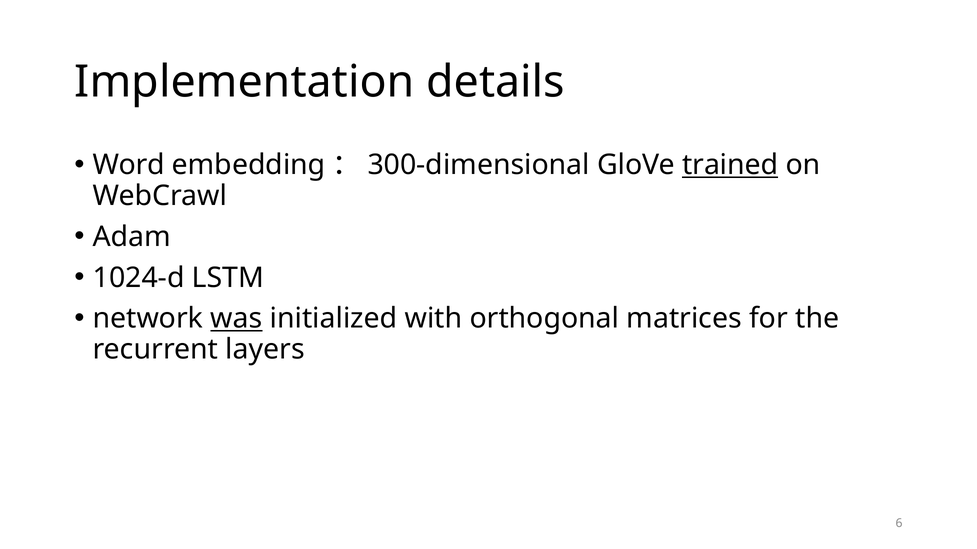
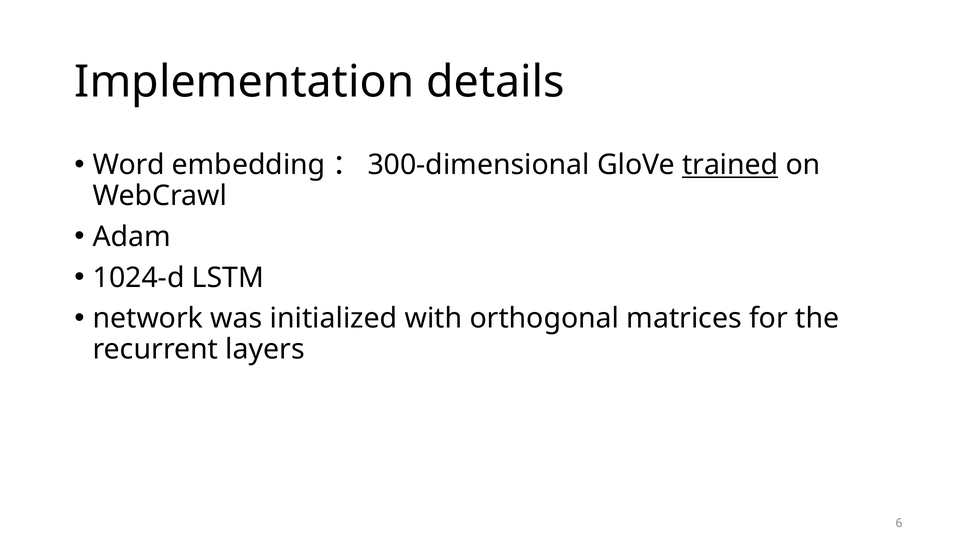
was underline: present -> none
